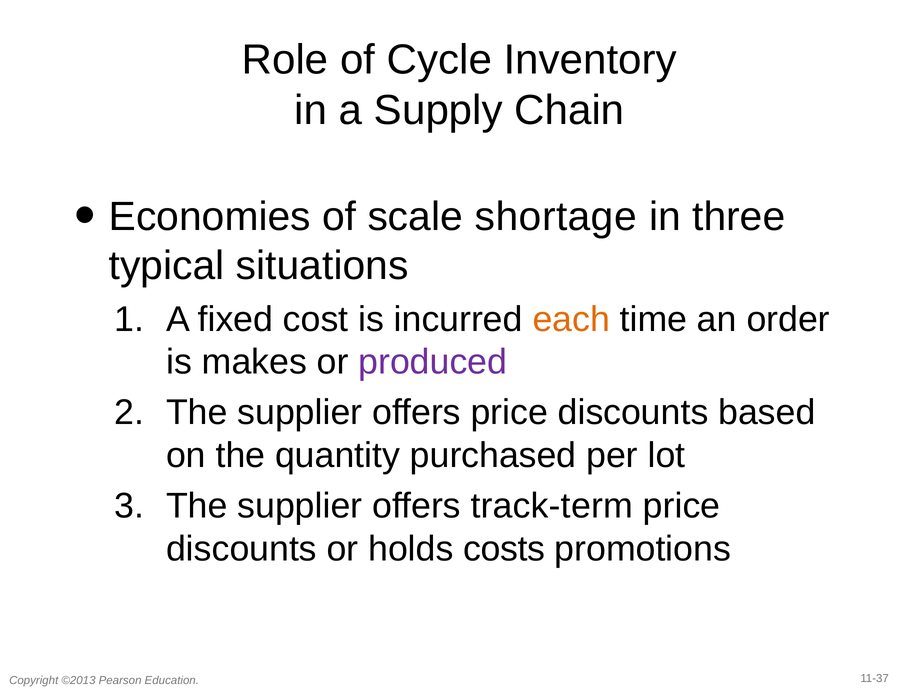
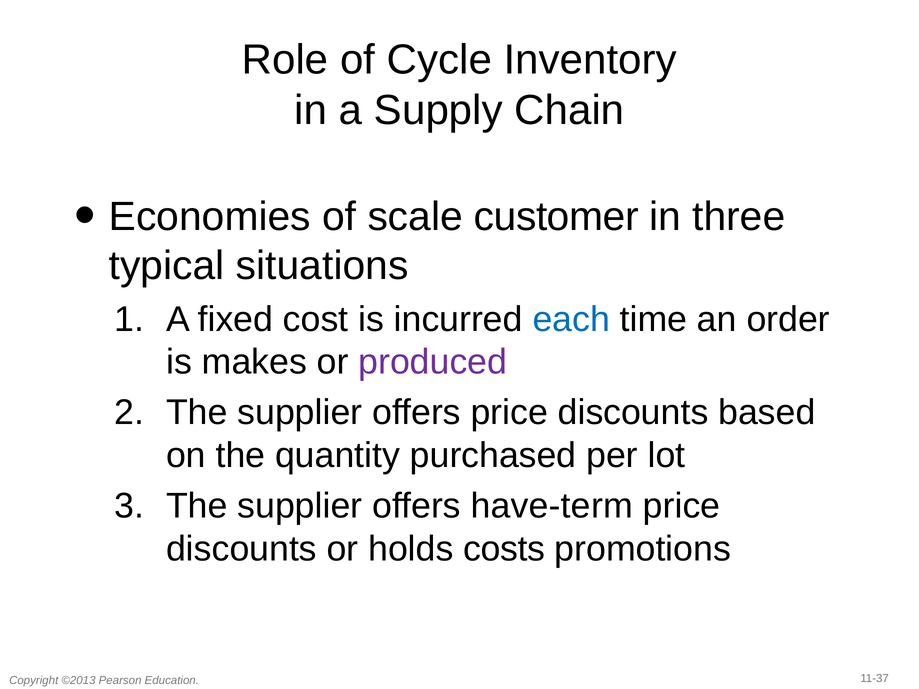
shortage: shortage -> customer
each colour: orange -> blue
track-term: track-term -> have-term
